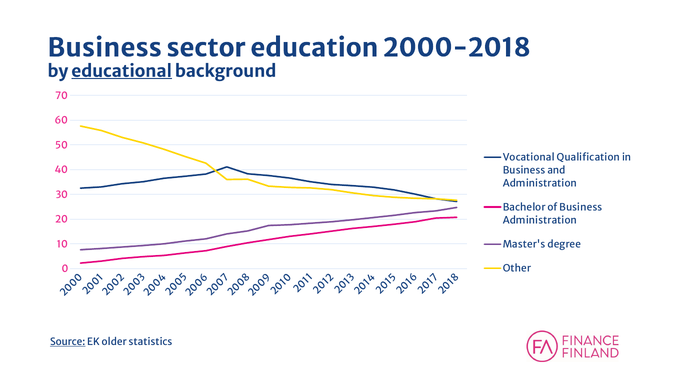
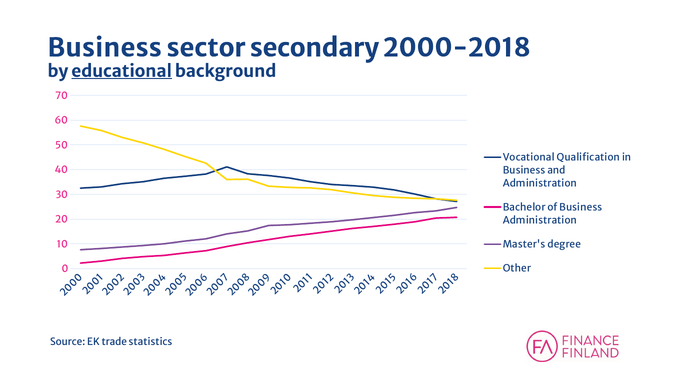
education: education -> secondary
Source underline: present -> none
older: older -> trade
